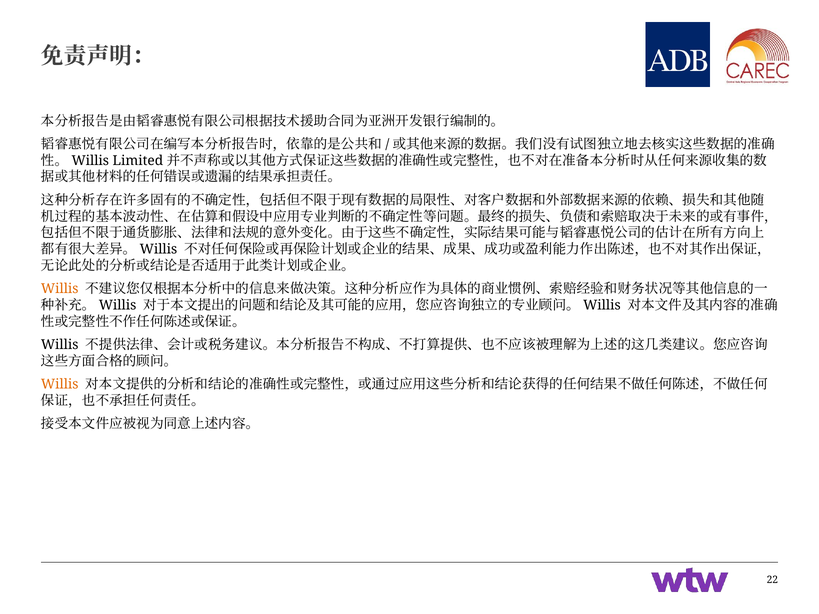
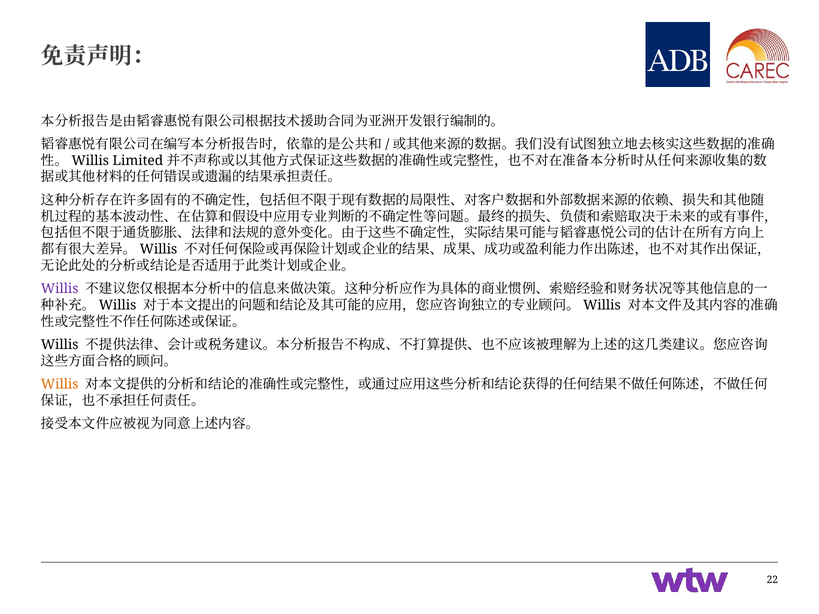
Willis at (60, 289) colour: orange -> purple
